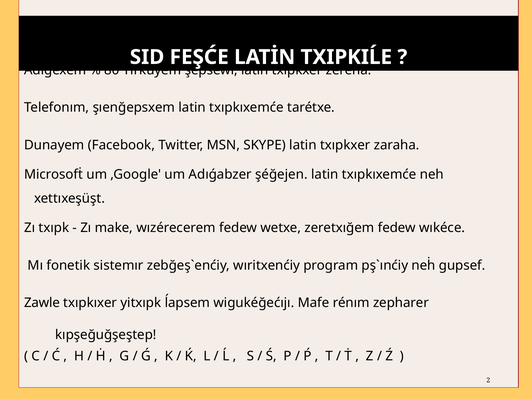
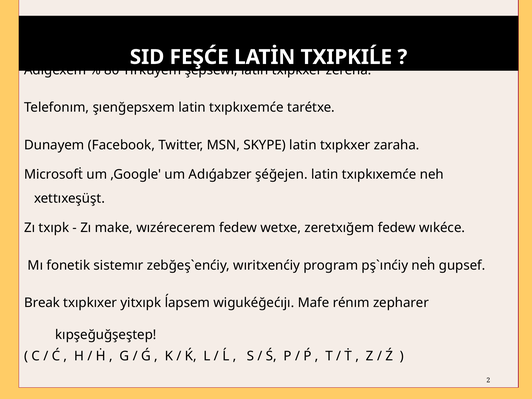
Zawle: Zawle -> Break
